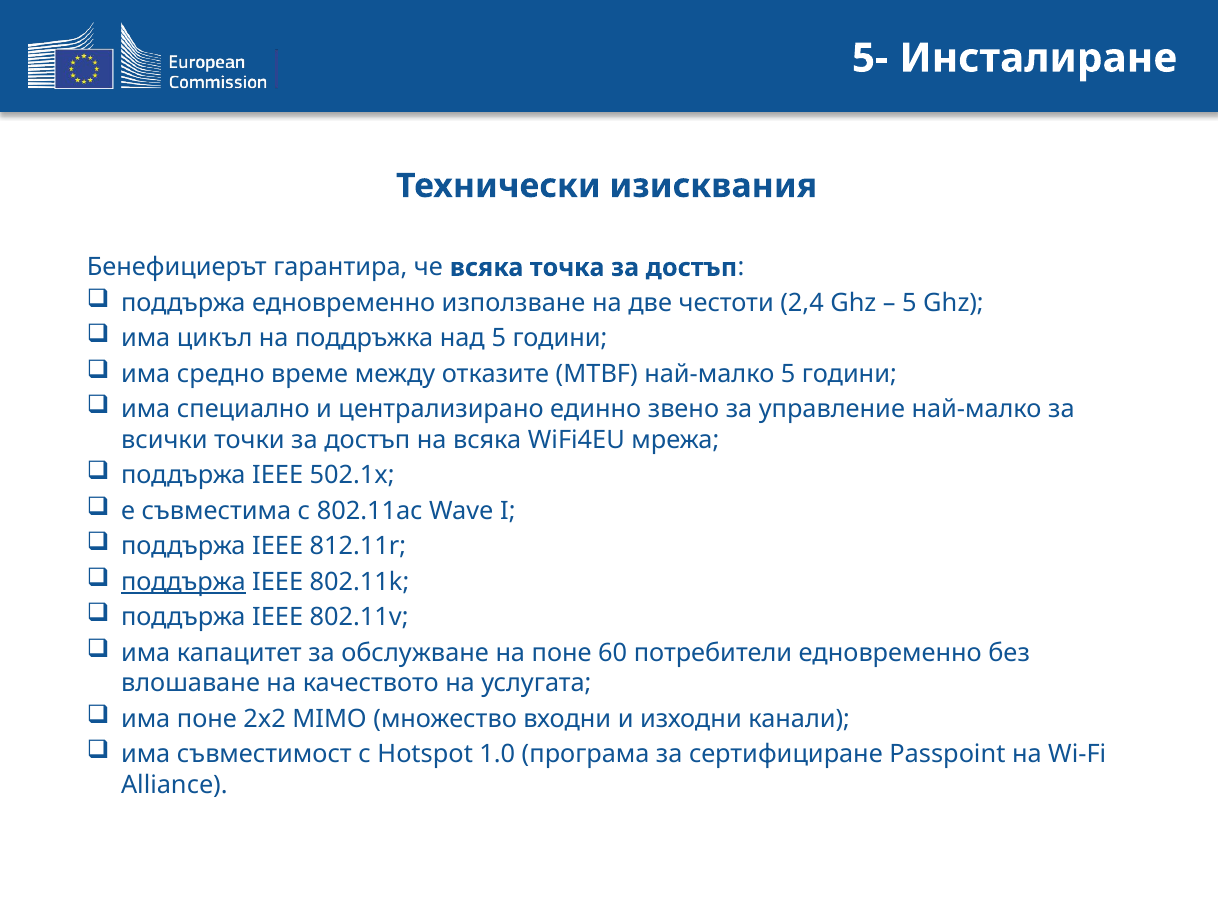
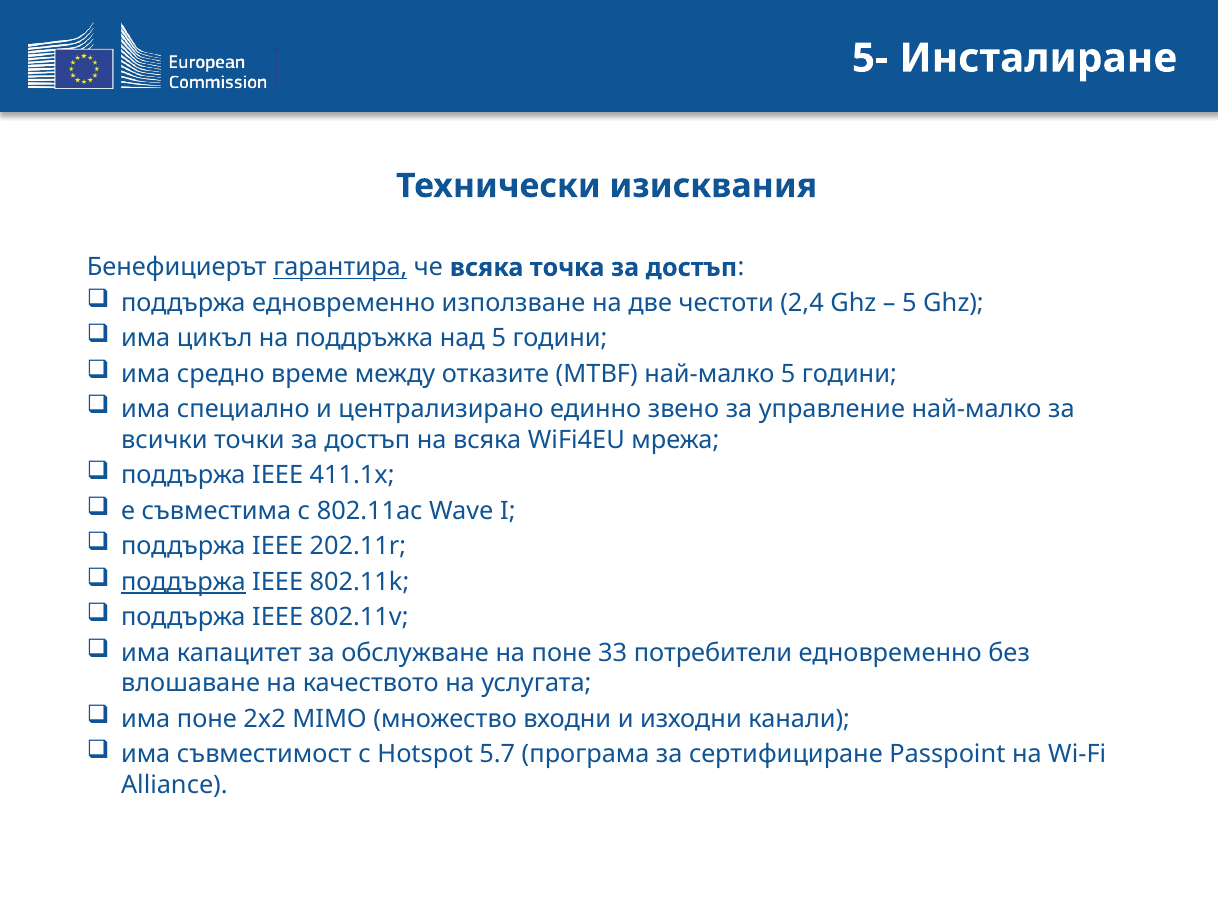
гарантира underline: none -> present
502.1x: 502.1x -> 411.1x
812.11r: 812.11r -> 202.11r
60: 60 -> 33
1.0: 1.0 -> 5.7
